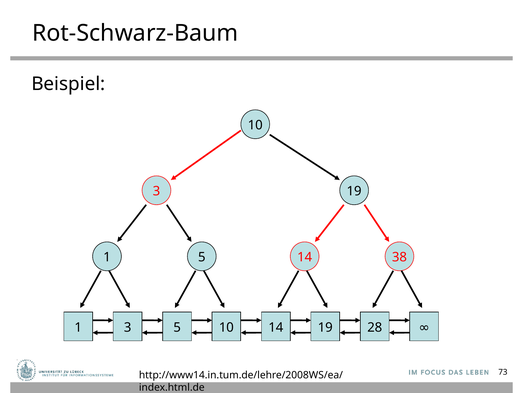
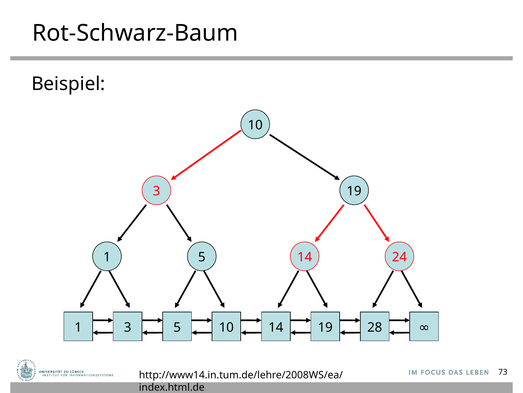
38: 38 -> 24
